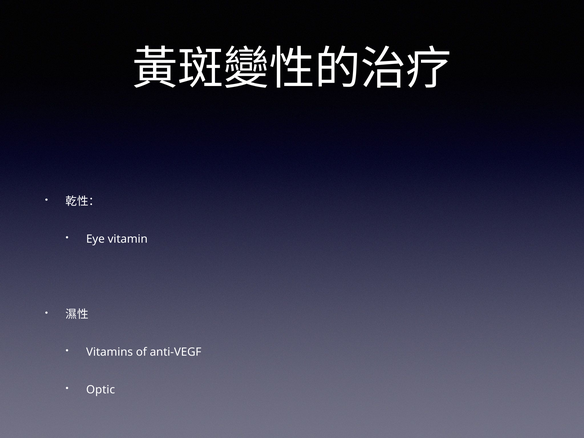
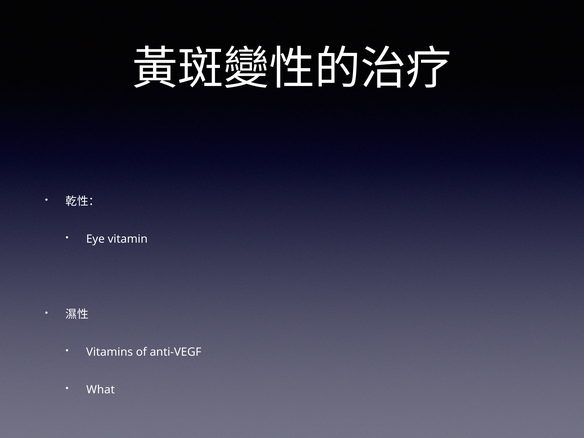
Optic: Optic -> What
